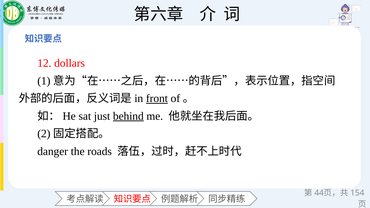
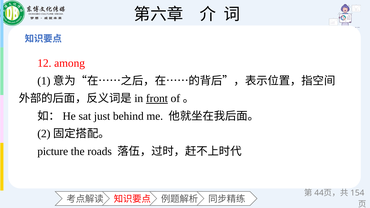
dollars: dollars -> among
behind underline: present -> none
danger: danger -> picture
